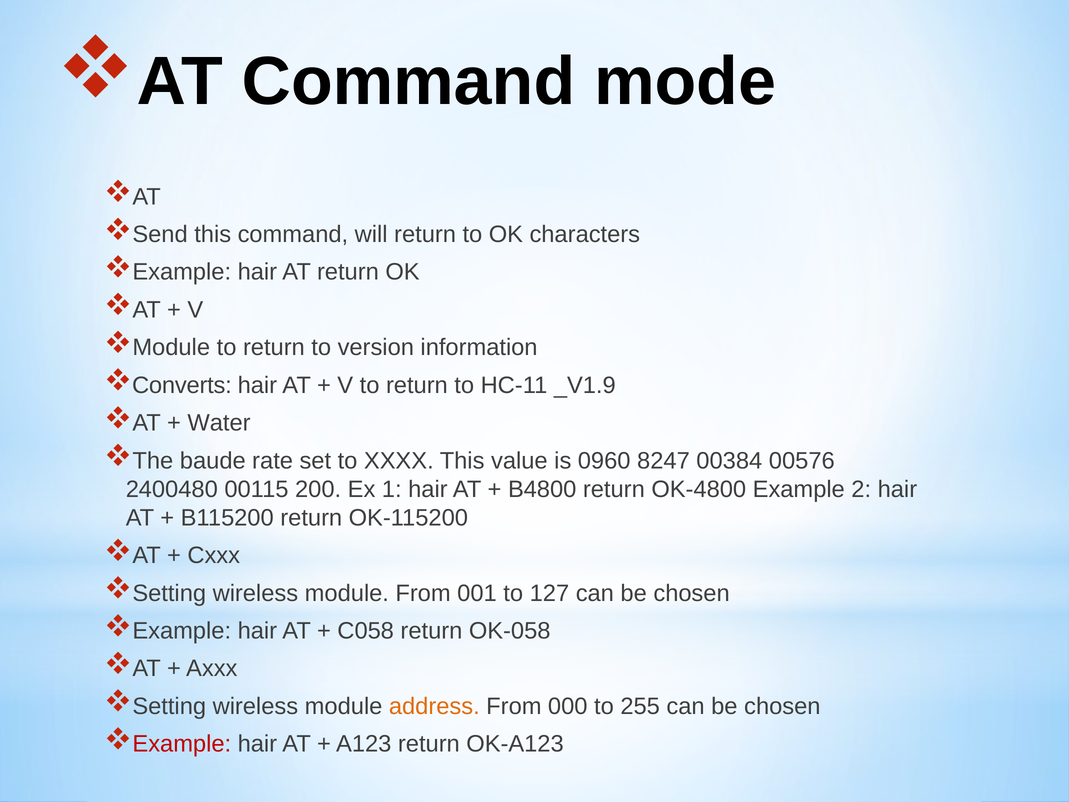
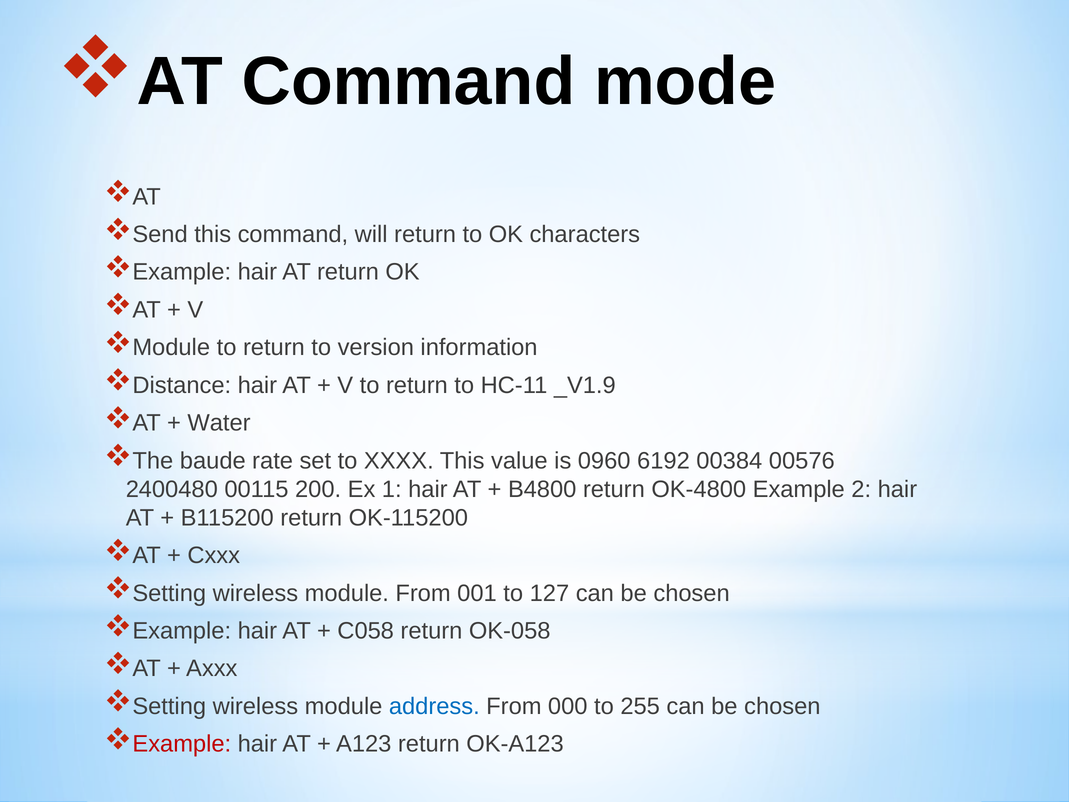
Converts: Converts -> Distance
8247: 8247 -> 6192
address colour: orange -> blue
